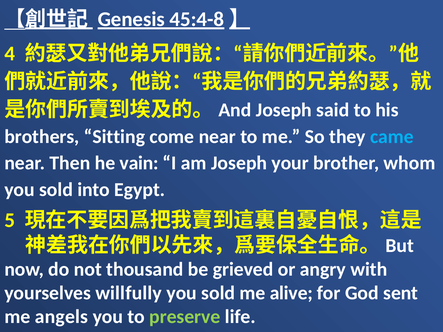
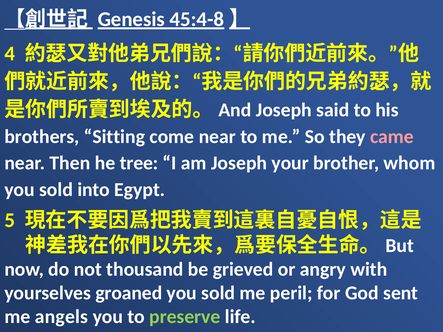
came colour: light blue -> pink
vain: vain -> tree
willfully: willfully -> groaned
alive: alive -> peril
